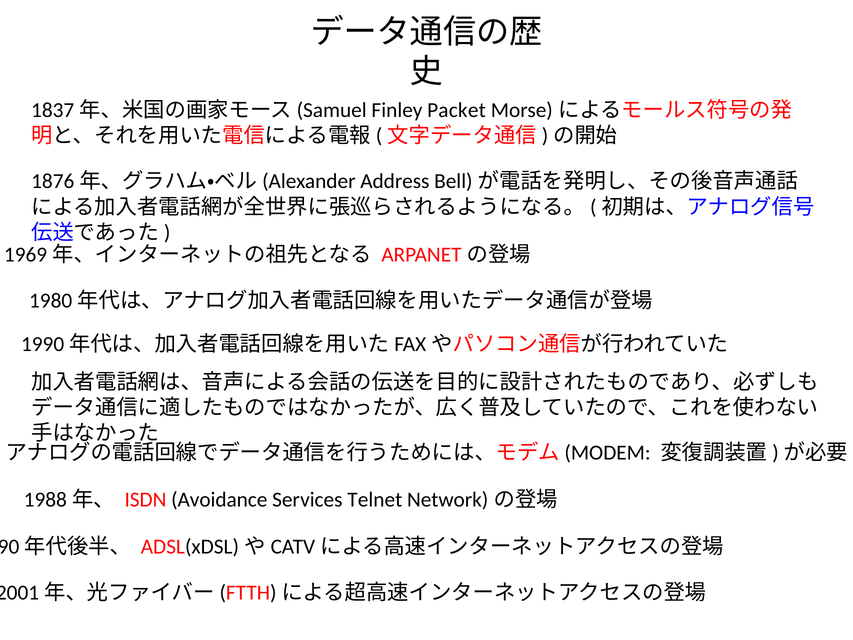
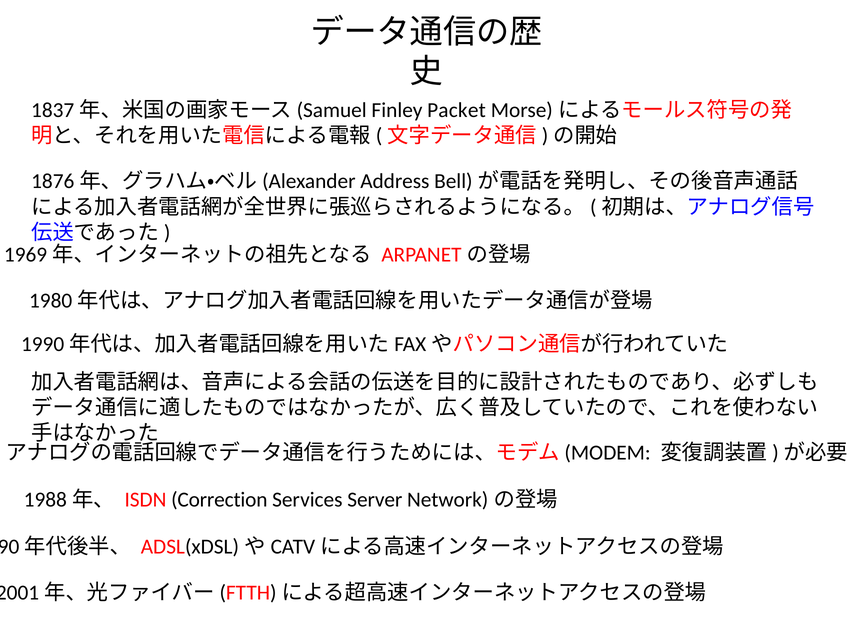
Avoidance: Avoidance -> Correction
Telnet: Telnet -> Server
